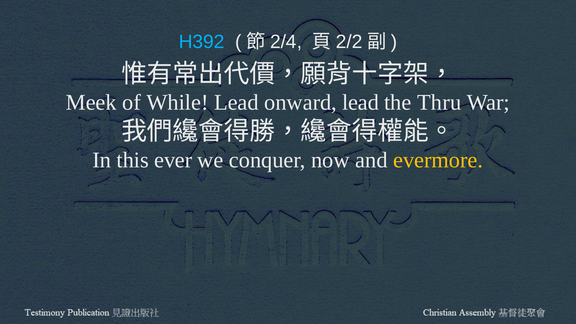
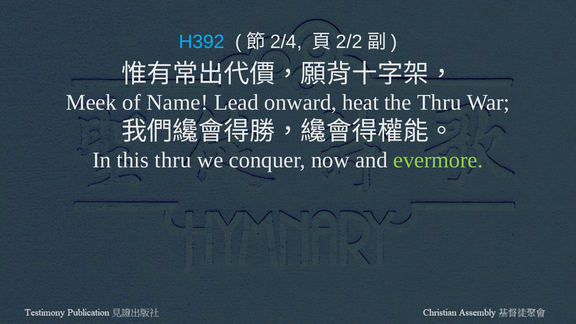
While: While -> Name
onward lead: lead -> heat
this ever: ever -> thru
evermore colour: yellow -> light green
